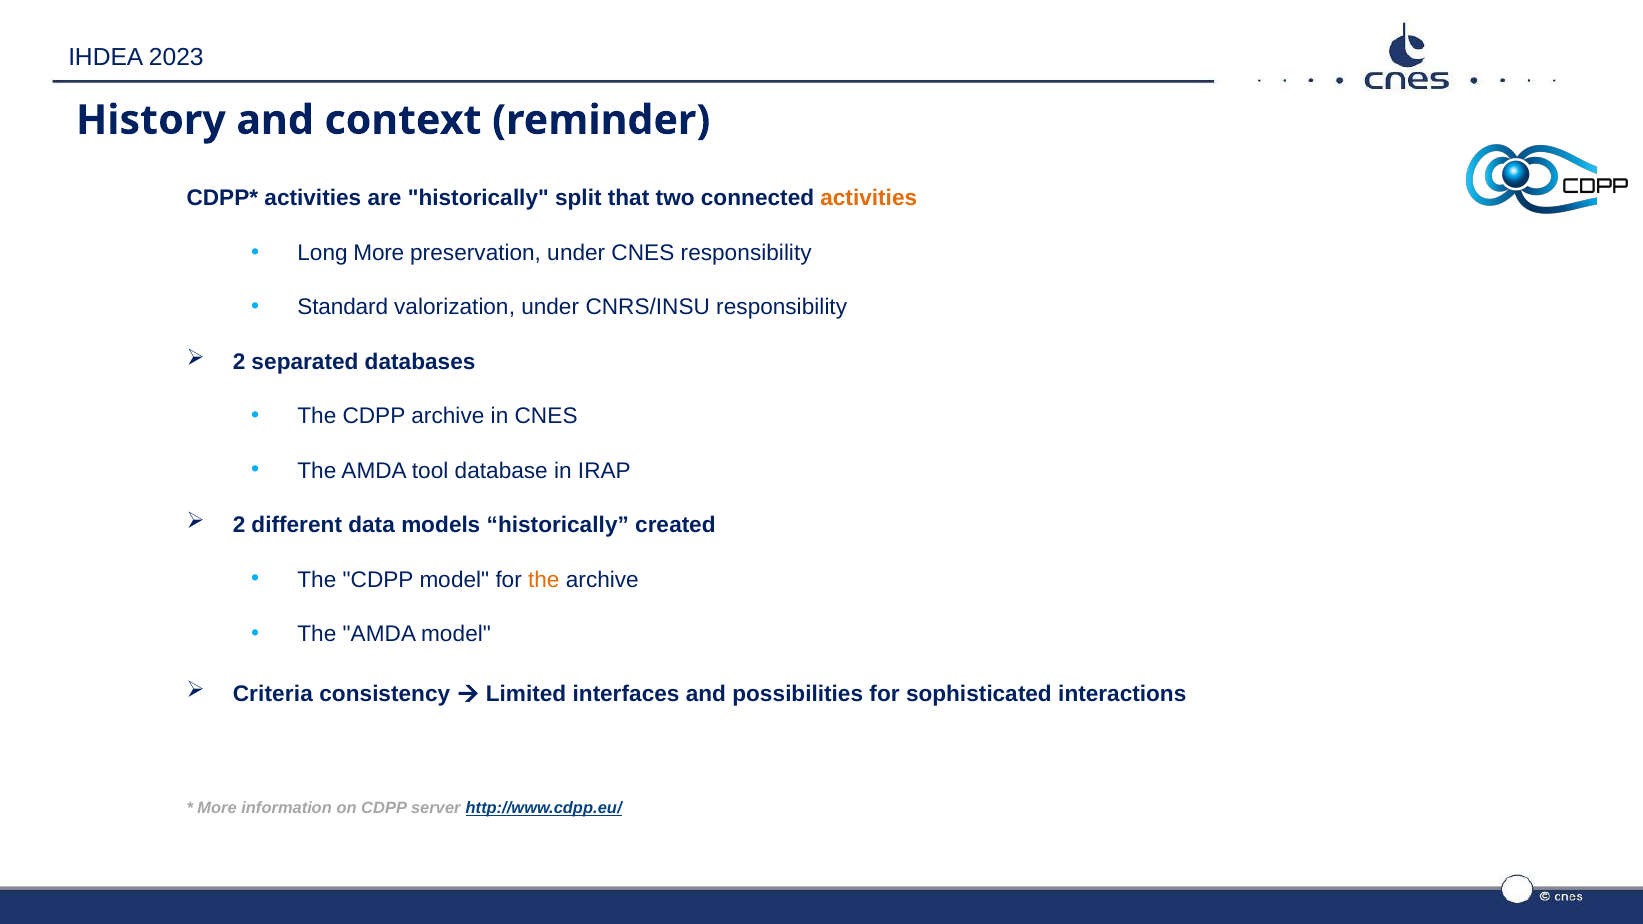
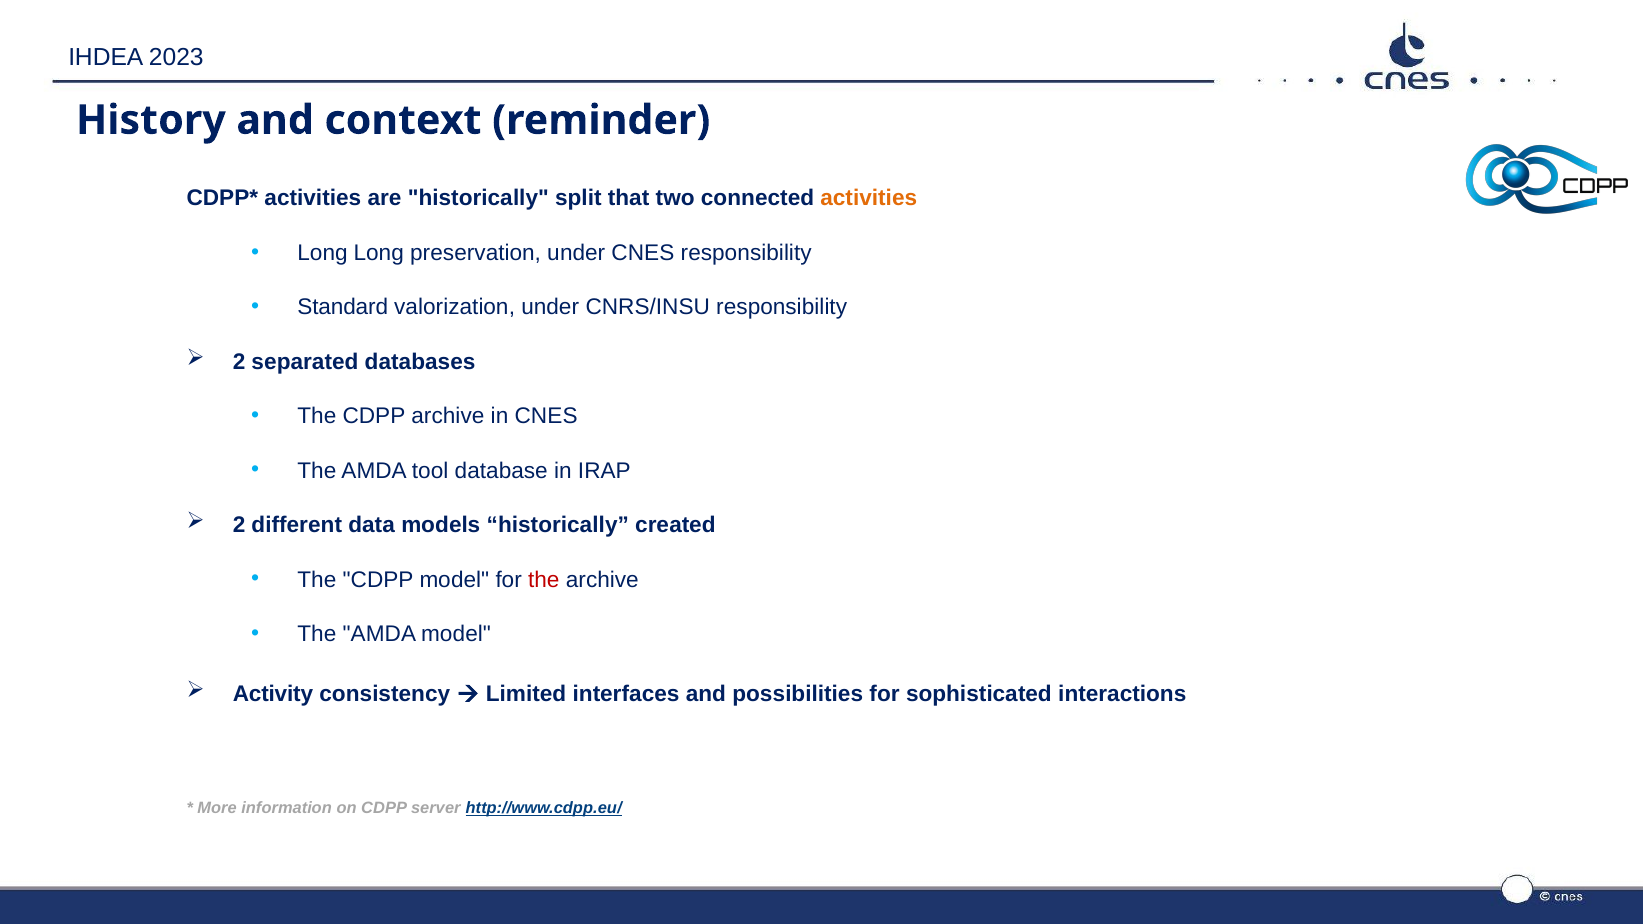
Long More: More -> Long
the at (544, 580) colour: orange -> red
Criteria: Criteria -> Activity
